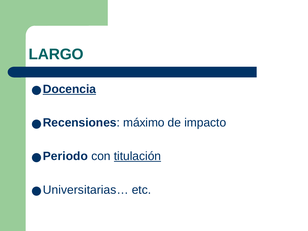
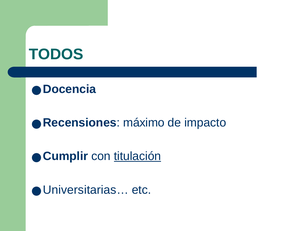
LARGO: LARGO -> TODOS
Docencia underline: present -> none
Periodo: Periodo -> Cumplir
